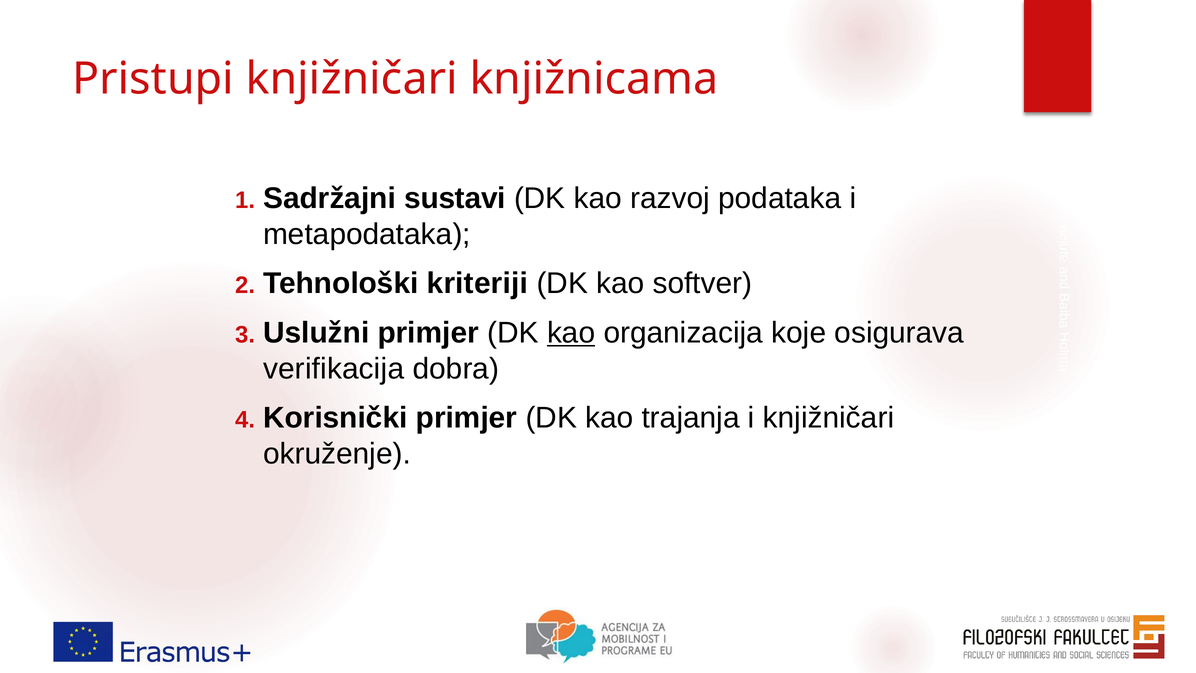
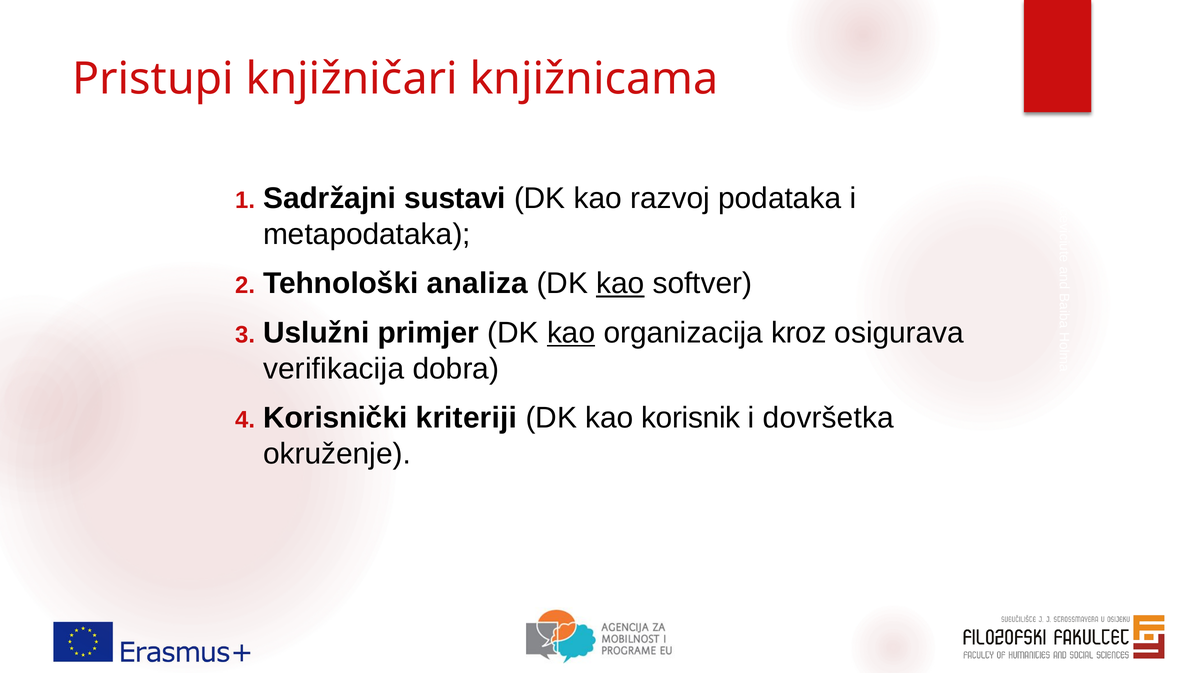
kriteriji: kriteriji -> analiza
kao at (620, 283) underline: none -> present
koje: koje -> kroz
Korisnički primjer: primjer -> kriteriji
trajanja: trajanja -> korisnik
i knjižničari: knjižničari -> dovršetka
